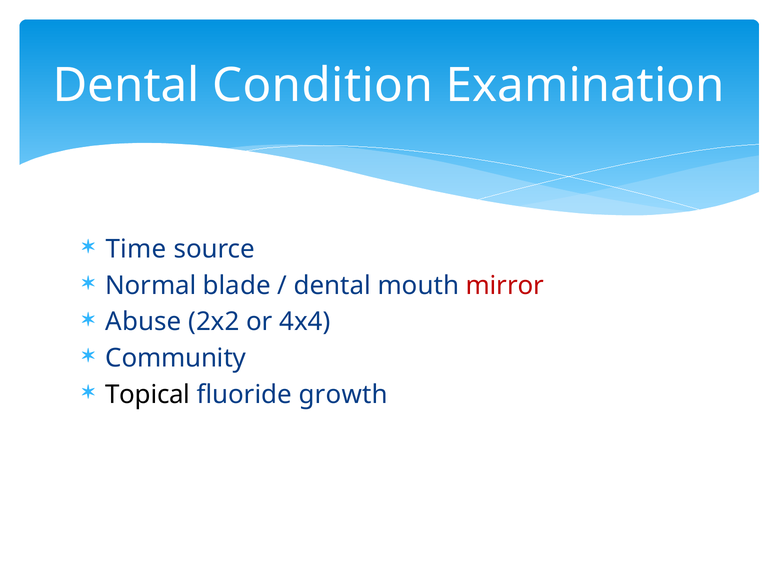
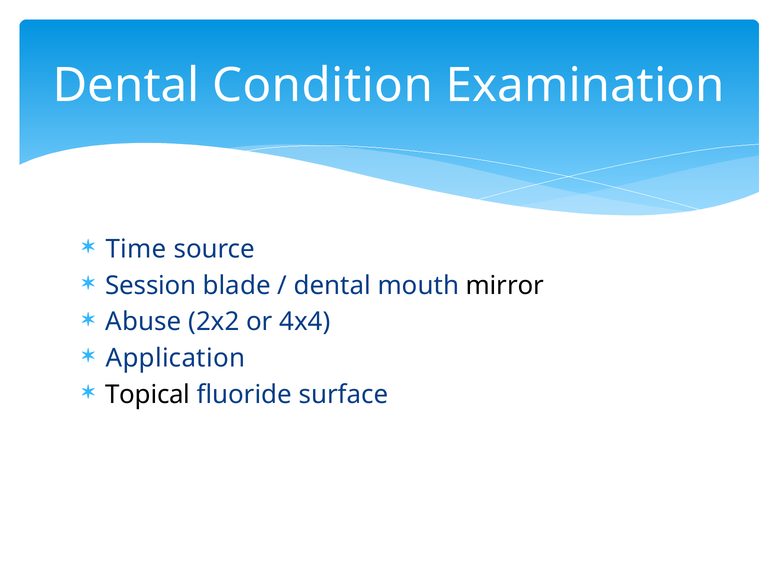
Normal: Normal -> Session
mirror colour: red -> black
Community: Community -> Application
growth: growth -> surface
